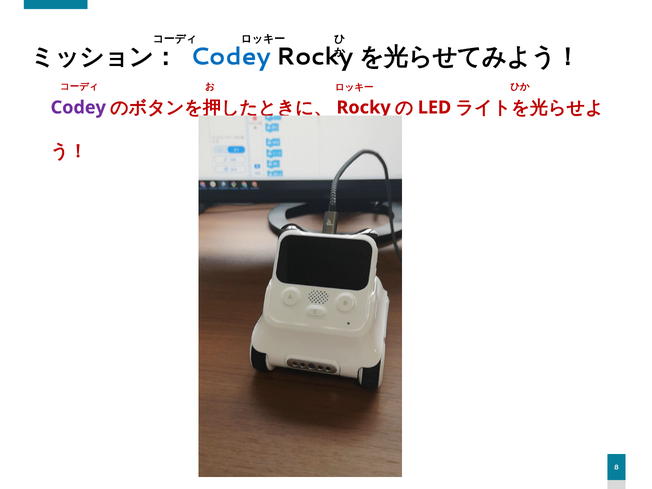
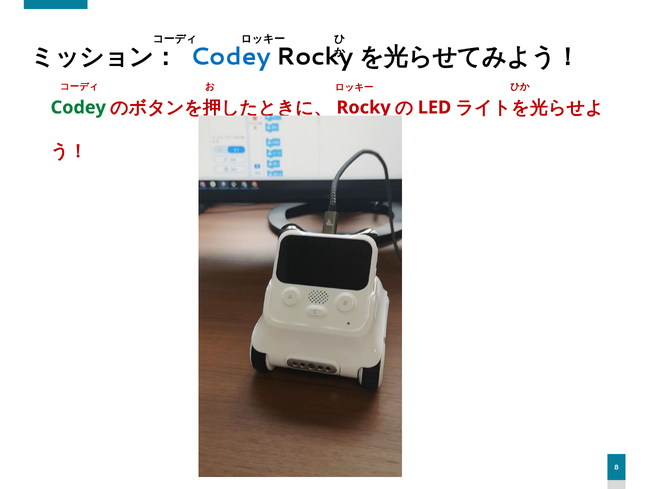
Codey at (78, 108) colour: purple -> green
